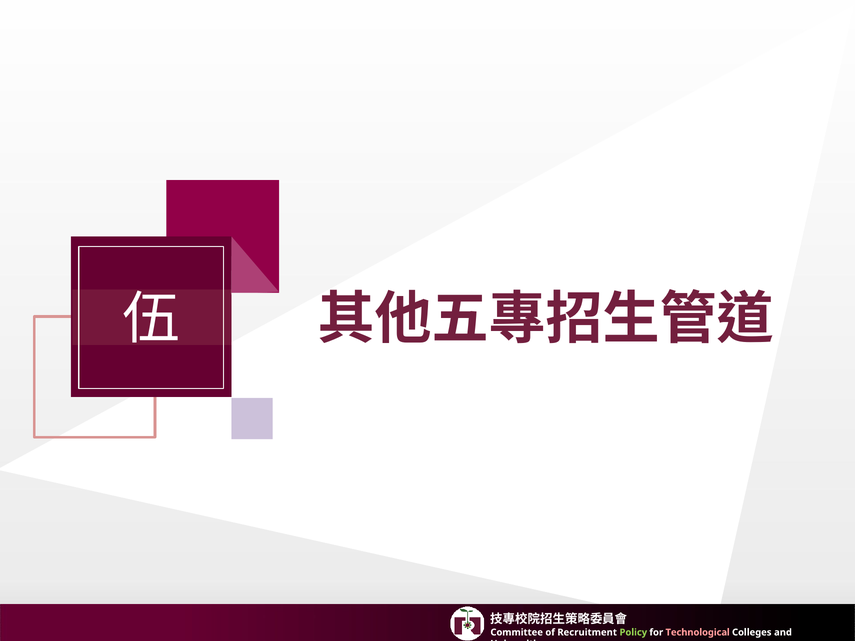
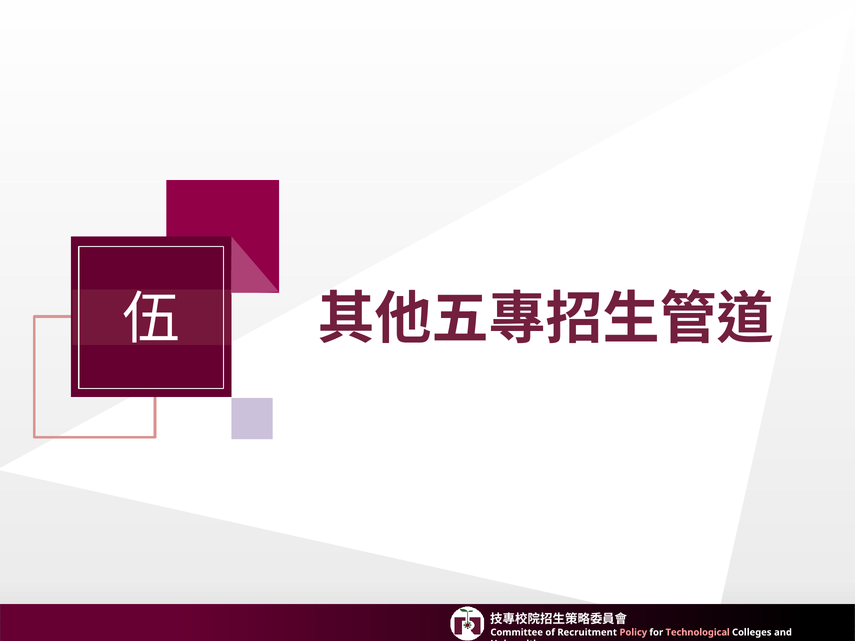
Policy colour: light green -> pink
